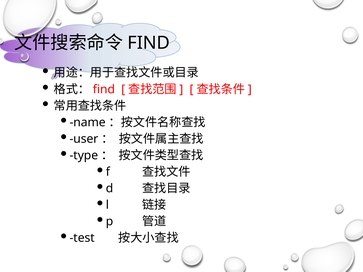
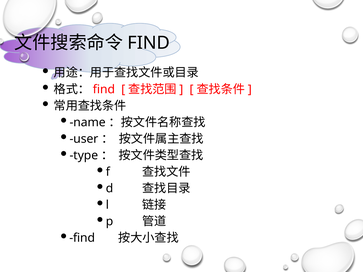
test at (82, 238): test -> find
